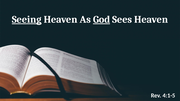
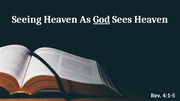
Seeing underline: present -> none
